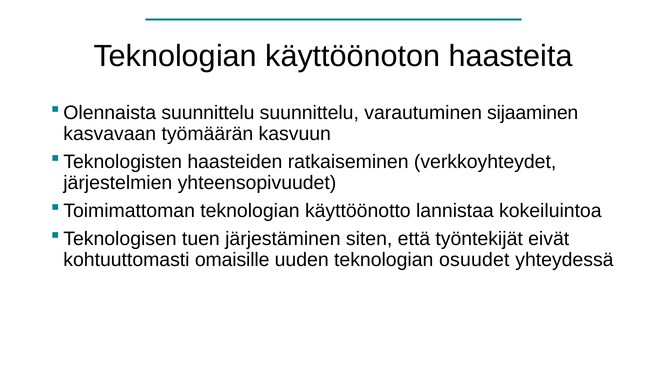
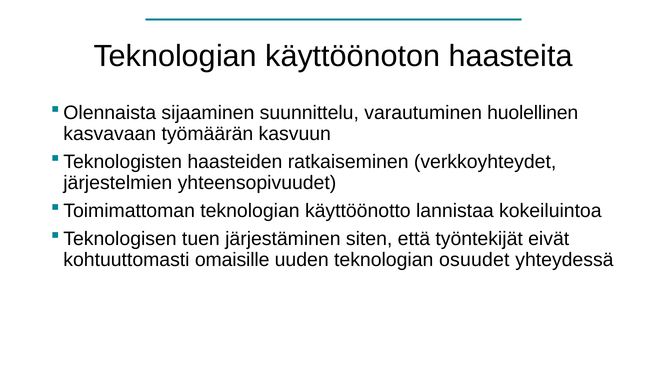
suunnittelu at (208, 113): suunnittelu -> sijaaminen
sijaaminen: sijaaminen -> huolellinen
